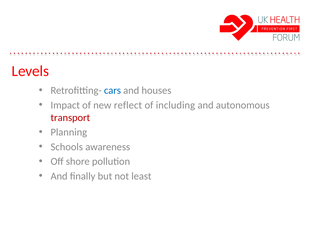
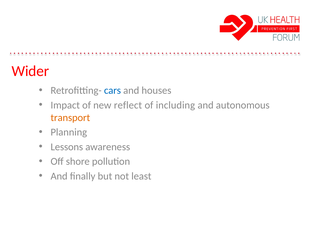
Levels: Levels -> Wider
transport colour: red -> orange
Schools: Schools -> Lessons
